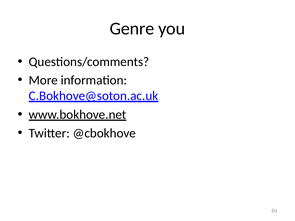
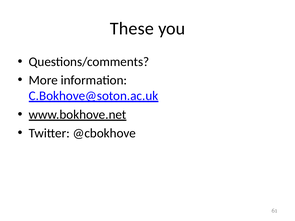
Genre: Genre -> These
